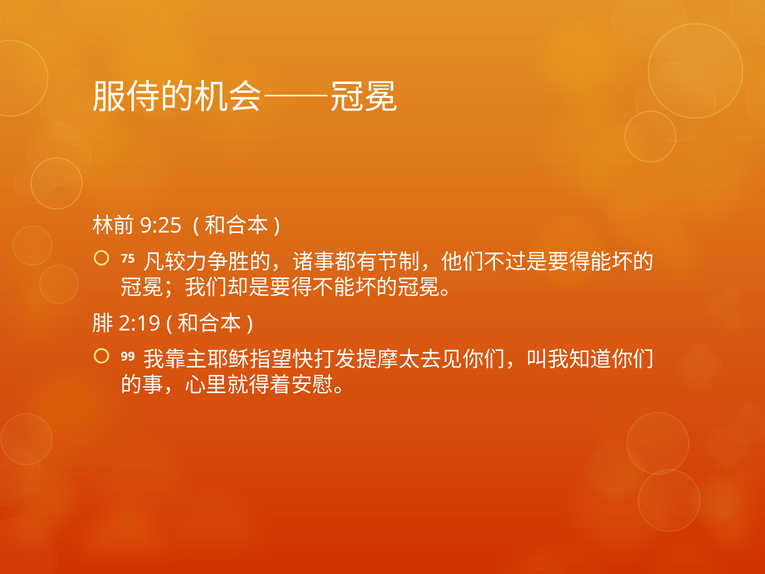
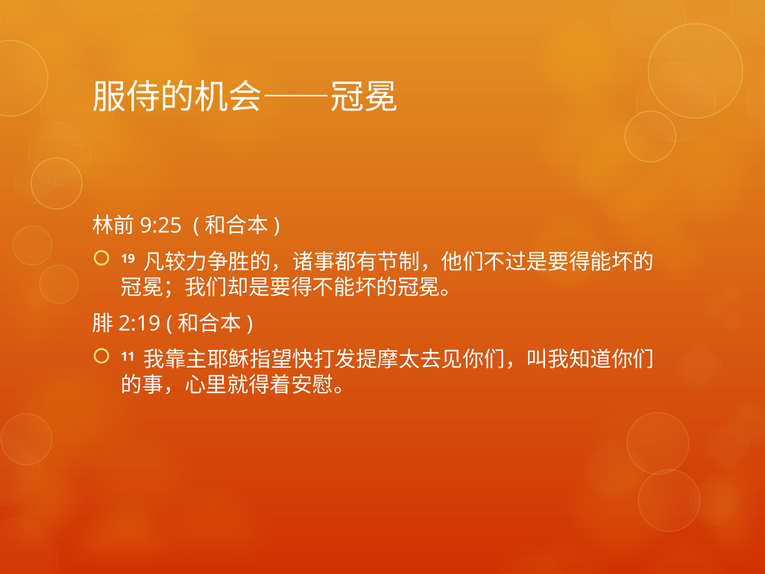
75: 75 -> 19
99: 99 -> 11
